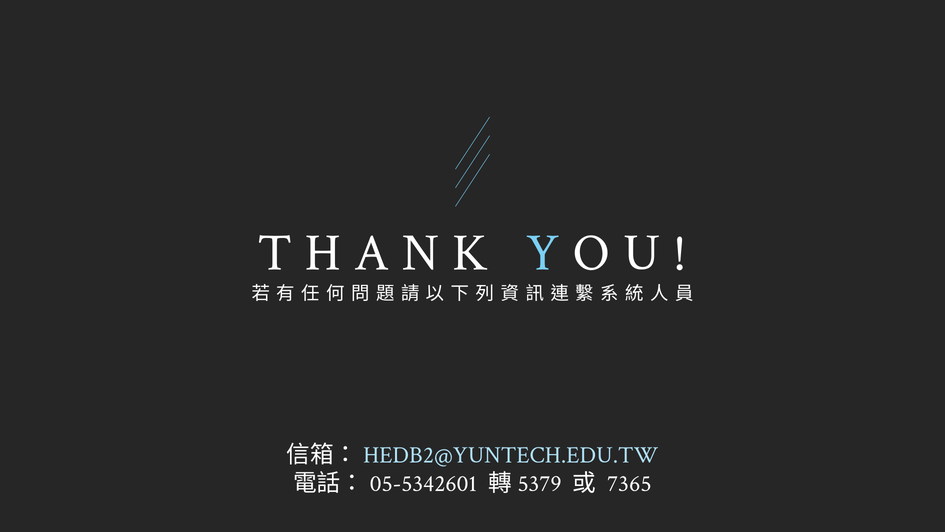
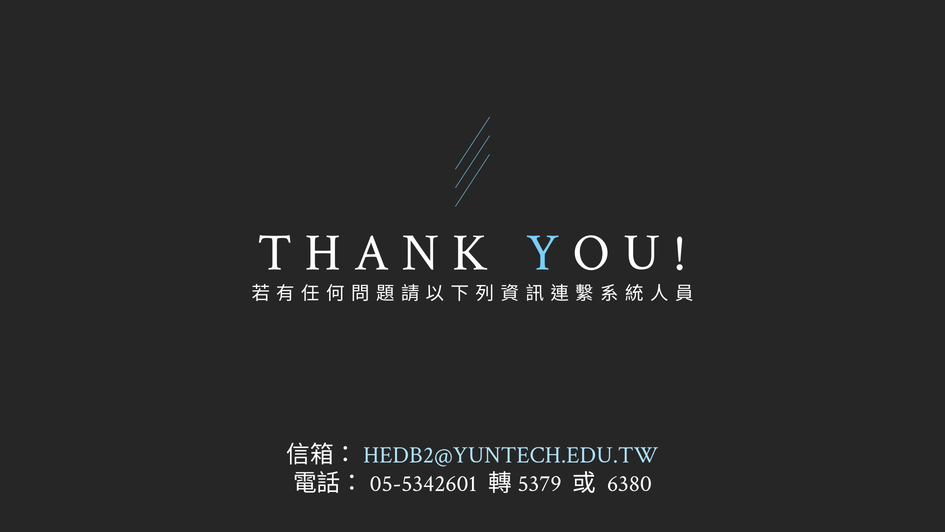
7365: 7365 -> 6380
